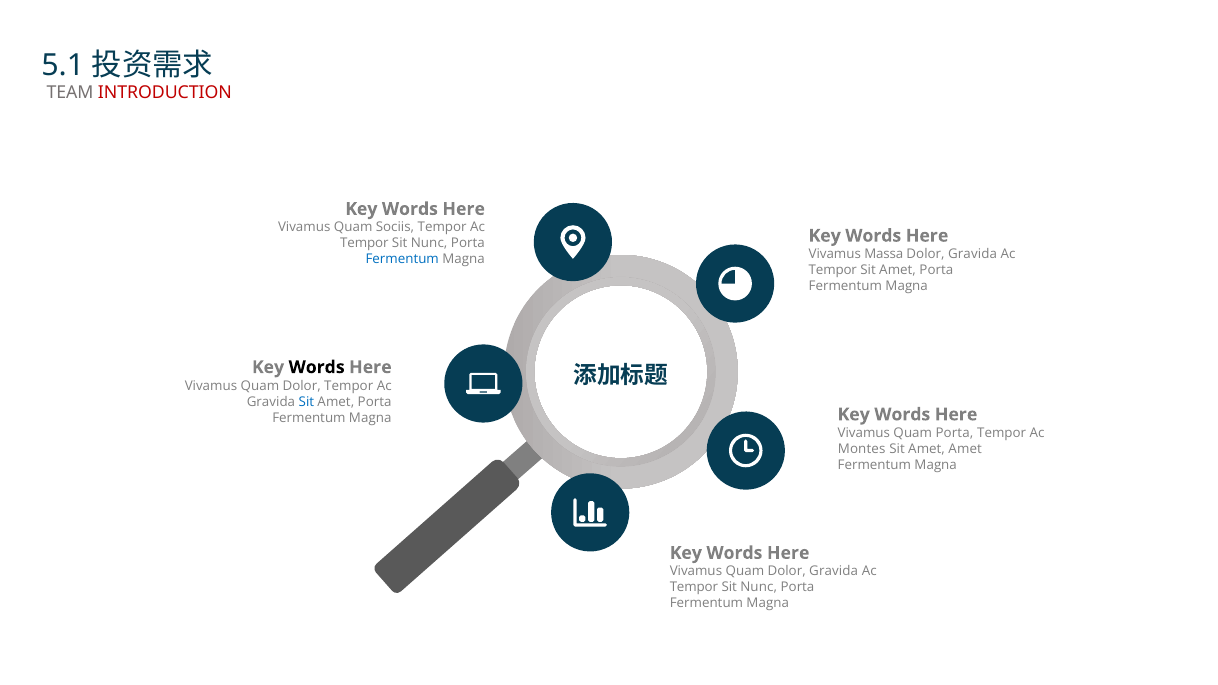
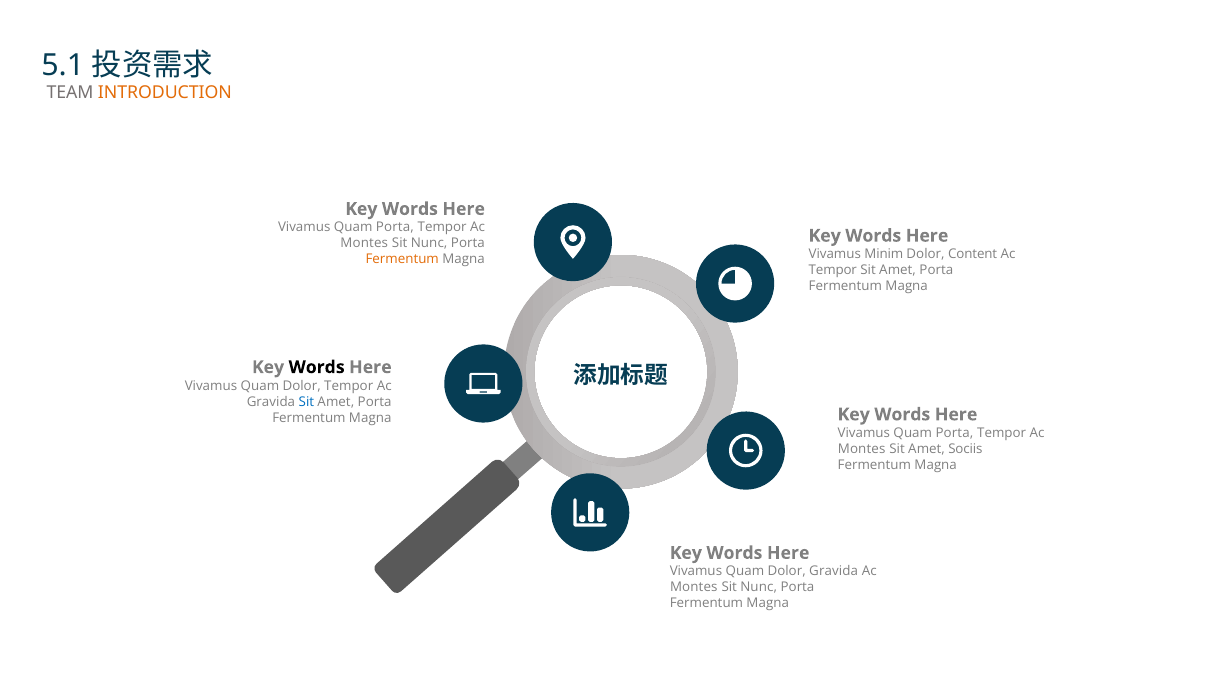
INTRODUCTION colour: red -> orange
Sociis at (395, 227): Sociis -> Porta
Tempor at (364, 244): Tempor -> Montes
Massa: Massa -> Minim
Gravida at (973, 254): Gravida -> Content
Fermentum at (402, 260) colour: blue -> orange
Amet Amet: Amet -> Sociis
Tempor at (694, 588): Tempor -> Montes
